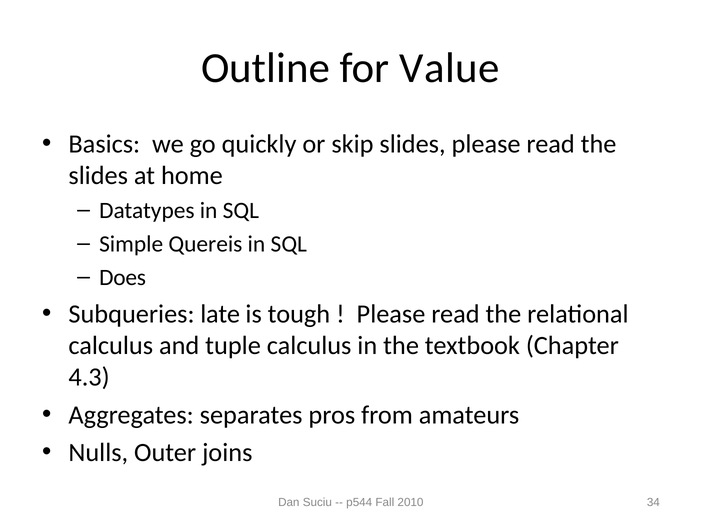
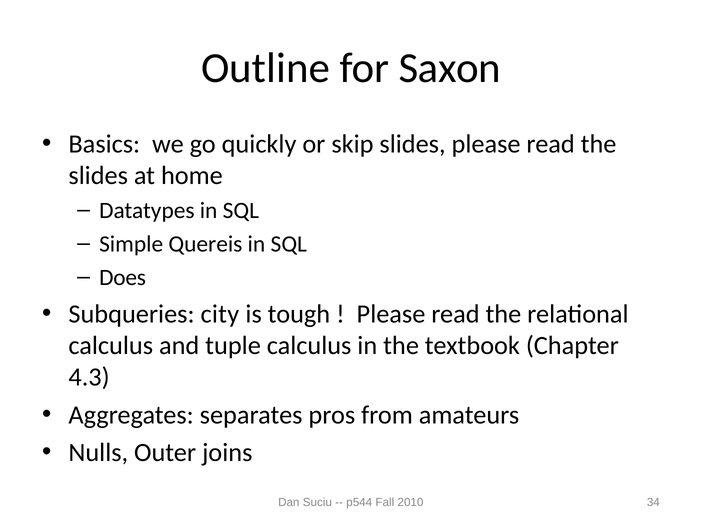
Value: Value -> Saxon
late: late -> city
